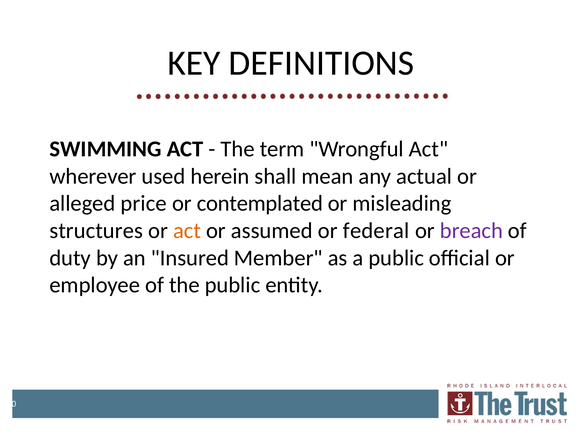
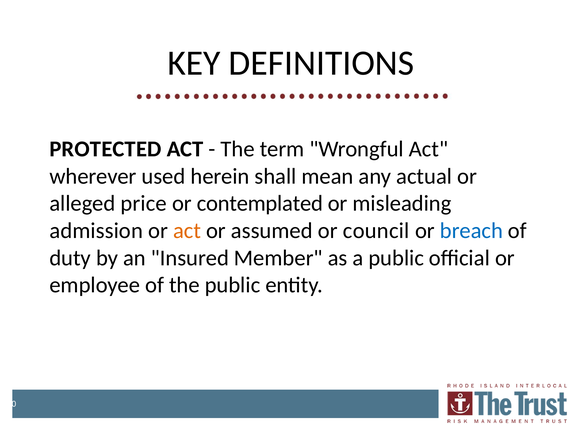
SWIMMING: SWIMMING -> PROTECTED
structures: structures -> admission
federal: federal -> council
breach colour: purple -> blue
